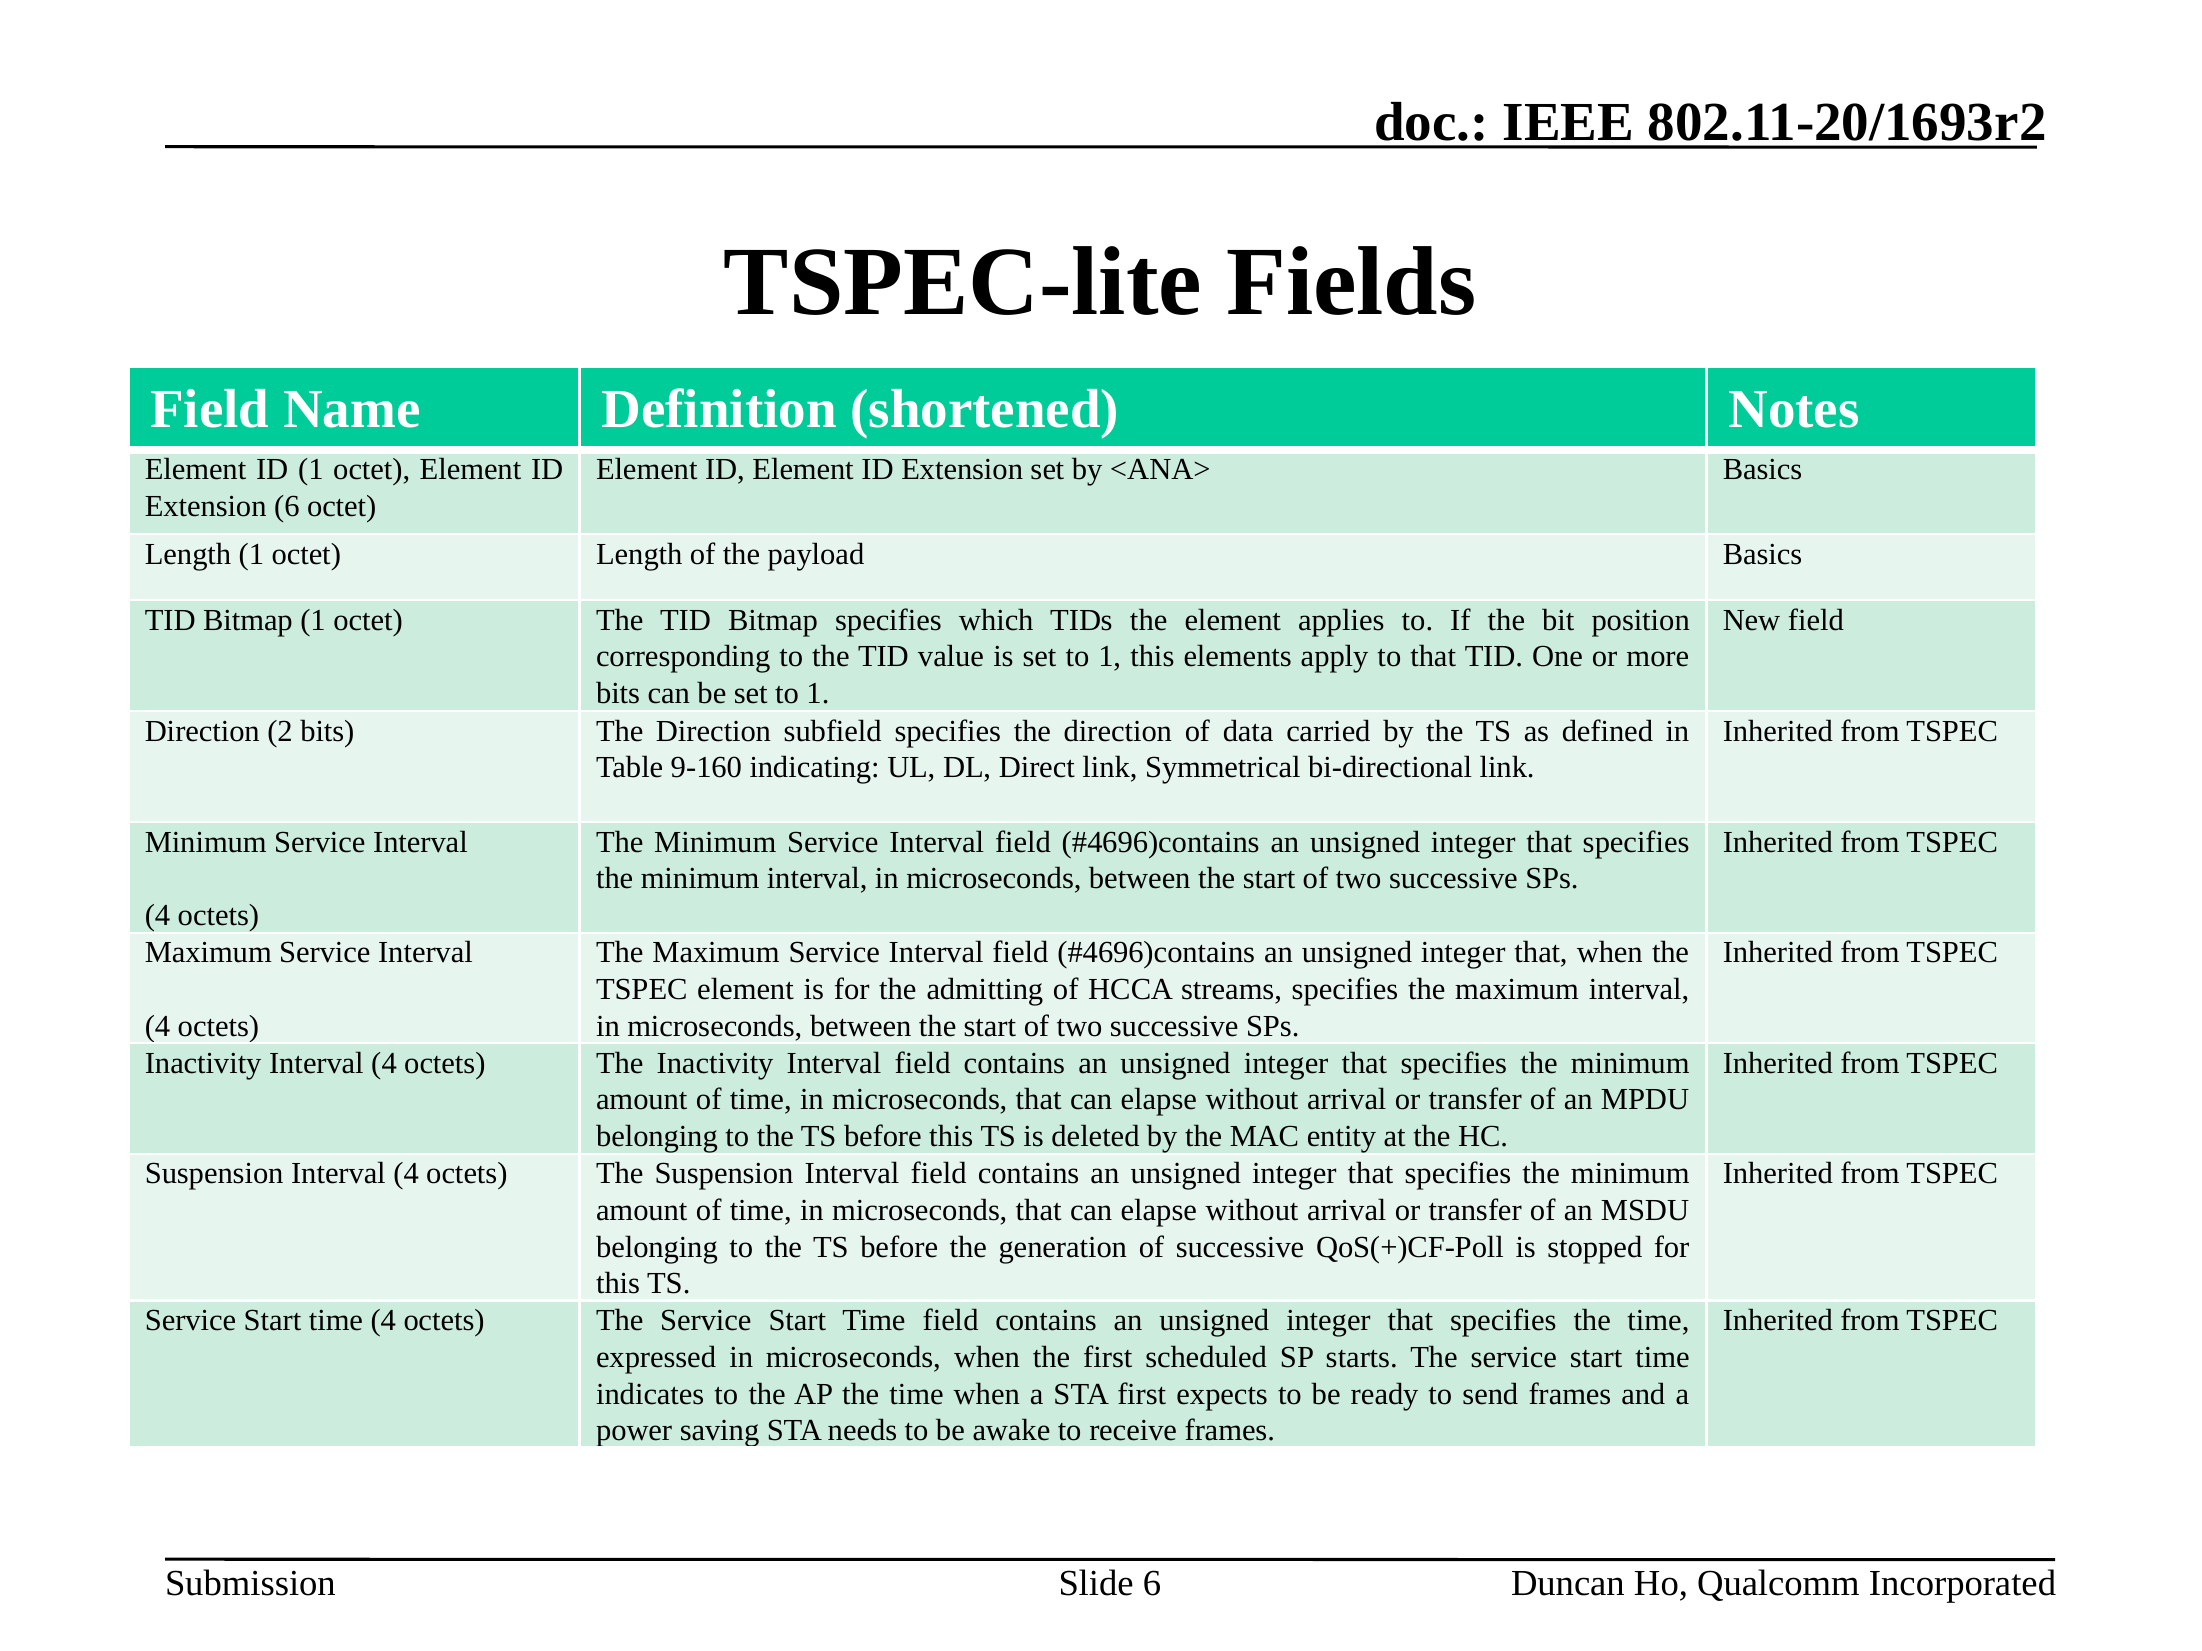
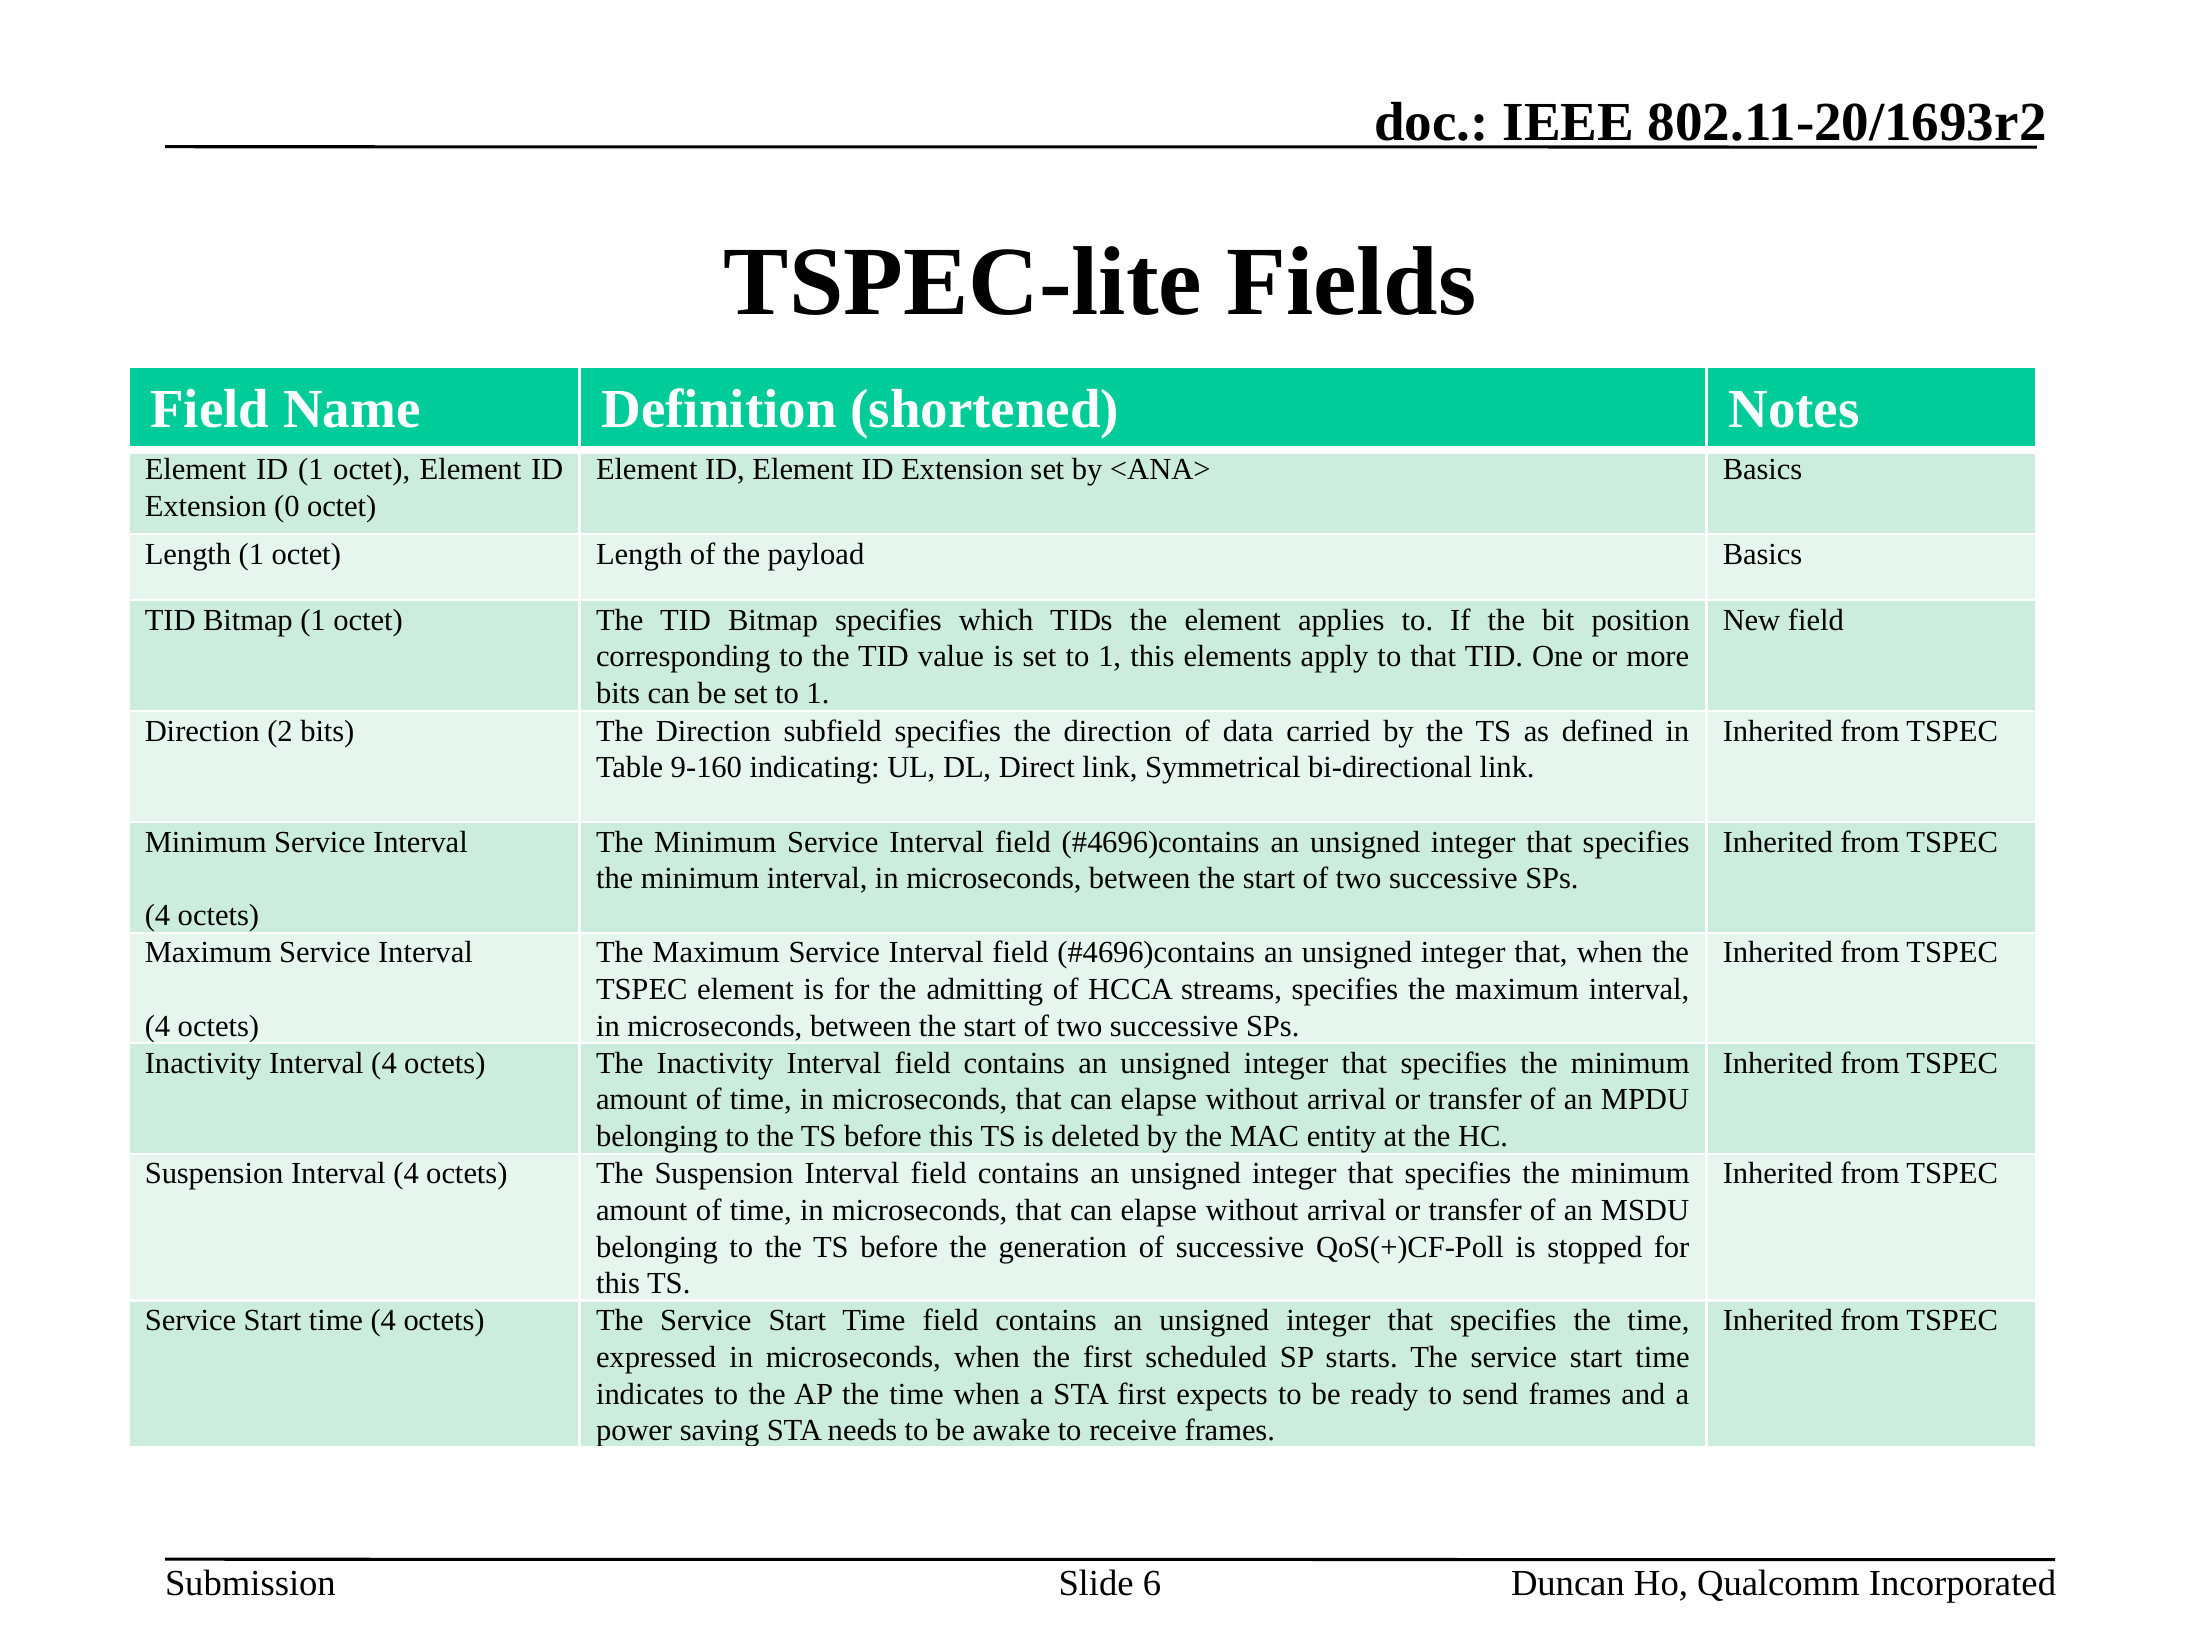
Extension 6: 6 -> 0
